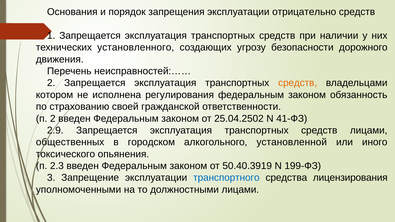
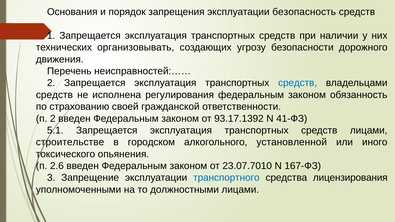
отрицательно: отрицательно -> безопасность
установленного: установленного -> организовывать
средств at (298, 83) colour: orange -> blue
котором at (55, 95): котором -> средств
25.04.2502: 25.04.2502 -> 93.17.1392
2.9: 2.9 -> 5.1
общественных: общественных -> строительстве
2.3: 2.3 -> 2.6
50.40.3919: 50.40.3919 -> 23.07.7010
199-ФЗ: 199-ФЗ -> 167-ФЗ
